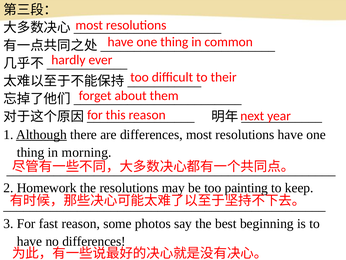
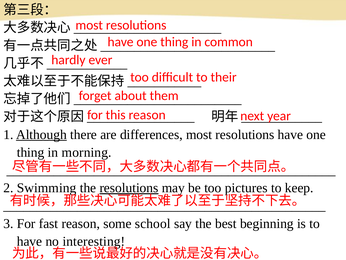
Homework: Homework -> Swimming
resolutions at (129, 188) underline: none -> present
painting: painting -> pictures
photos: photos -> school
no differences: differences -> interesting
